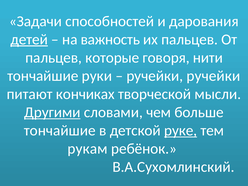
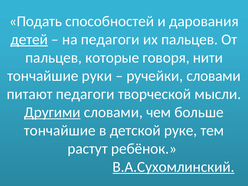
Задачи: Задачи -> Подать
на важность: важность -> педагоги
ручейки ручейки: ручейки -> словами
питают кончиках: кончиках -> педагоги
руке underline: present -> none
рукам: рукам -> растут
В.А.Сухомлинский underline: none -> present
